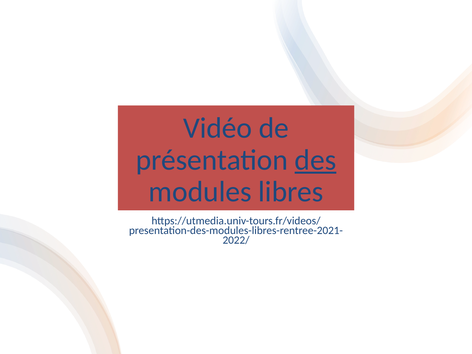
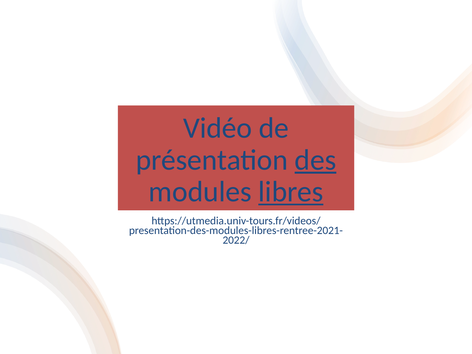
libres underline: none -> present
